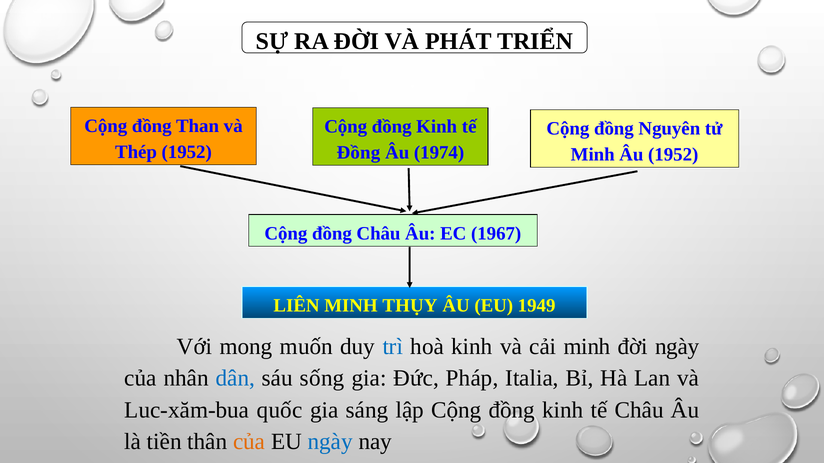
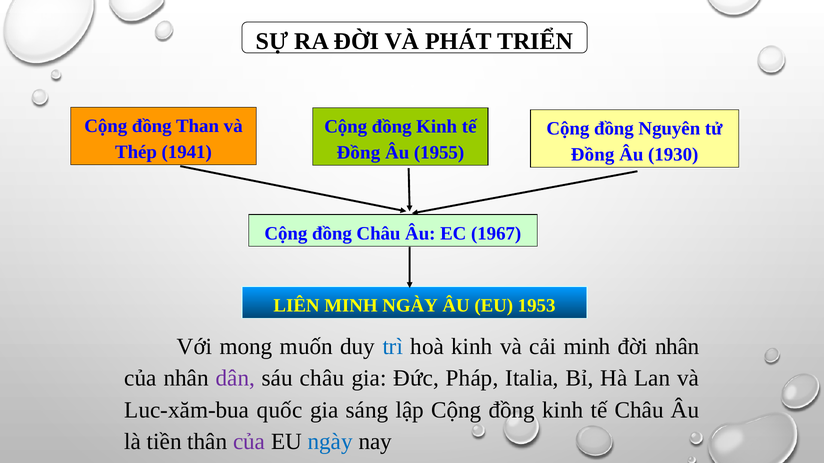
Thép 1952: 1952 -> 1941
1974: 1974 -> 1955
Minh at (593, 155): Minh -> Đồng
Âu 1952: 1952 -> 1930
MINH THỤY: THỤY -> NGÀY
1949: 1949 -> 1953
đời ngày: ngày -> nhân
dân colour: blue -> purple
sáu sống: sống -> châu
của at (249, 442) colour: orange -> purple
